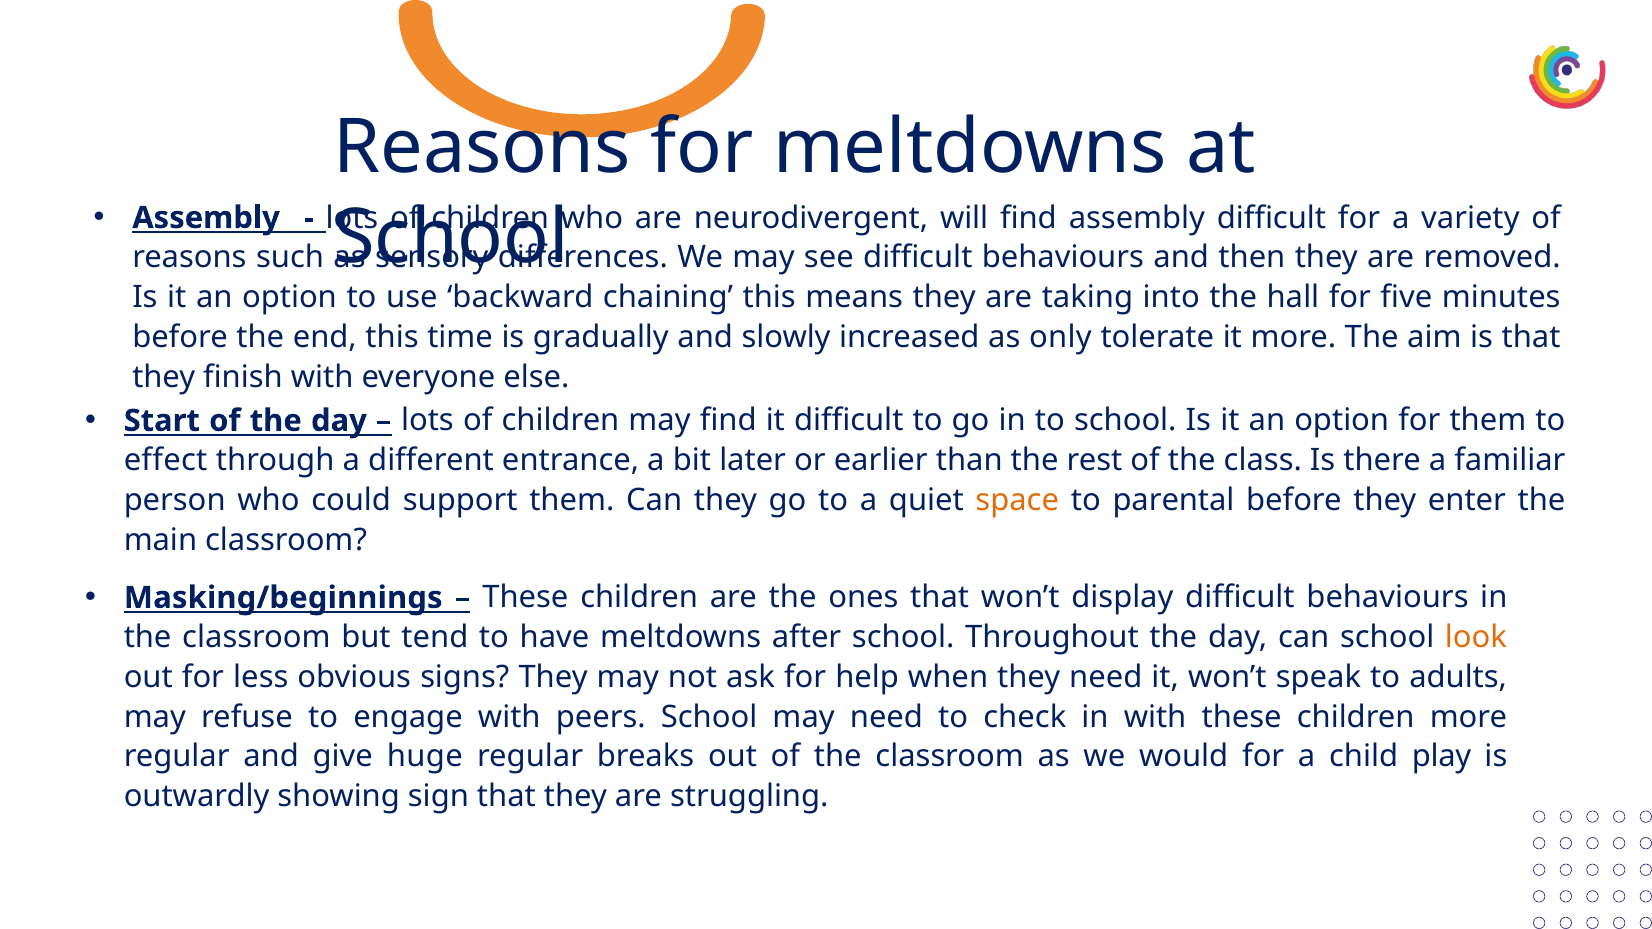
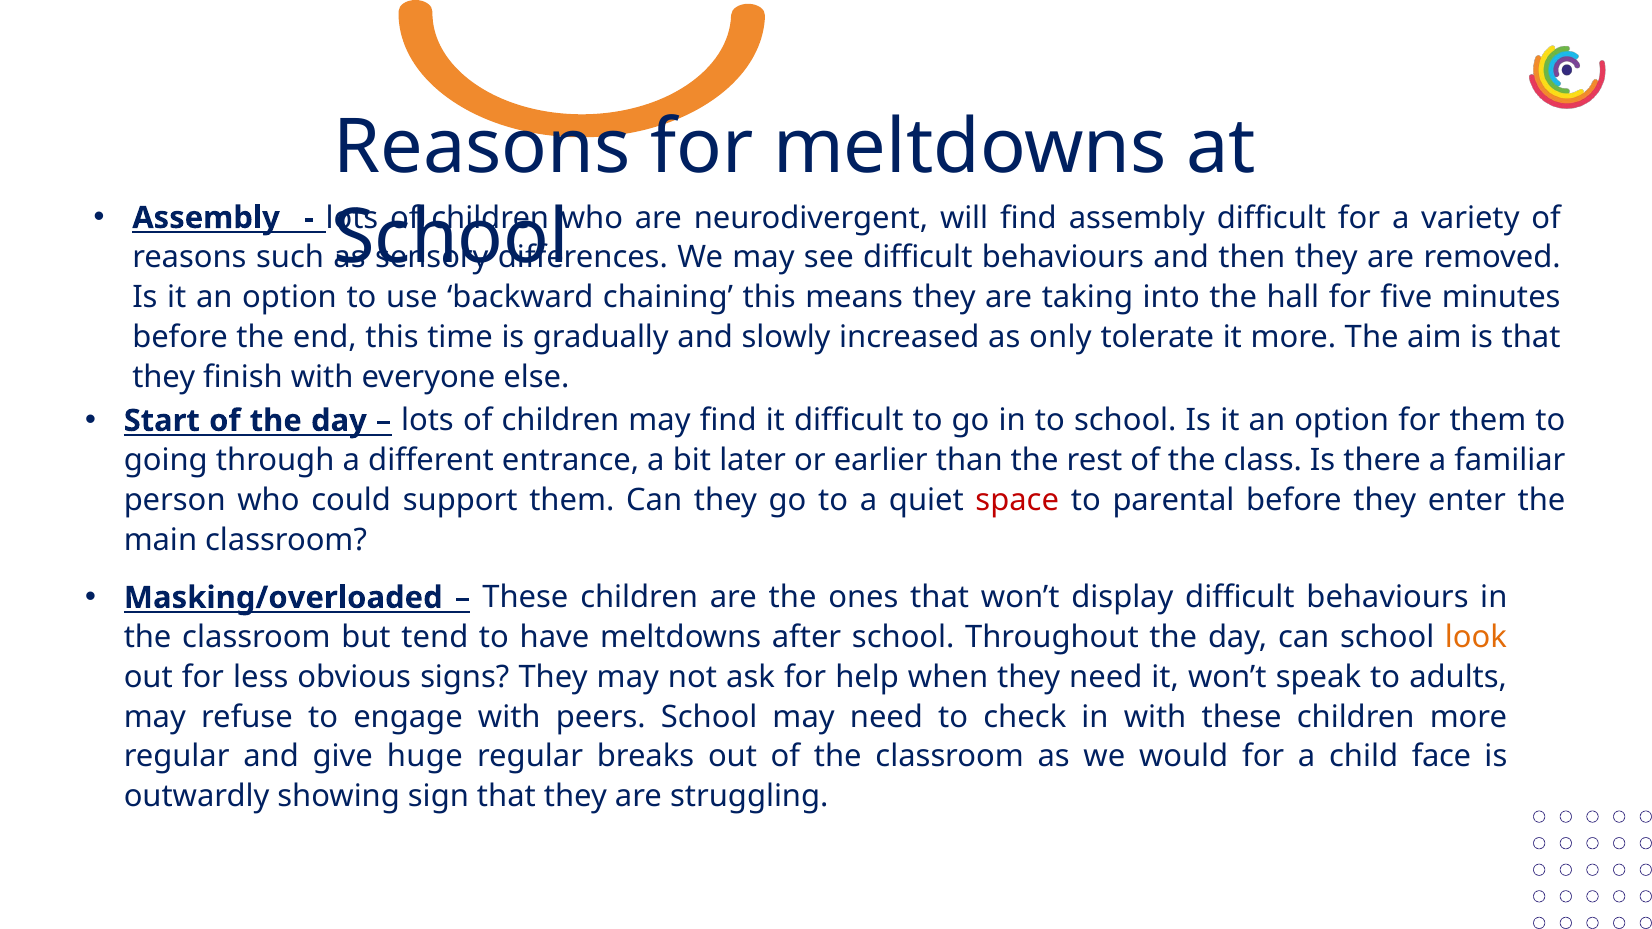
effect: effect -> going
space colour: orange -> red
Masking/beginnings: Masking/beginnings -> Masking/overloaded
play: play -> face
